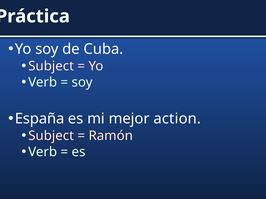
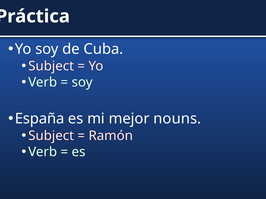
action: action -> nouns
